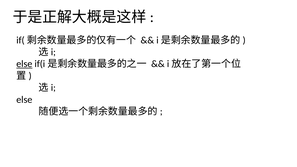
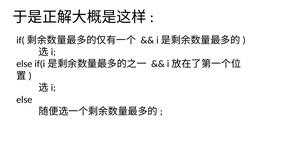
else at (24, 64) underline: present -> none
